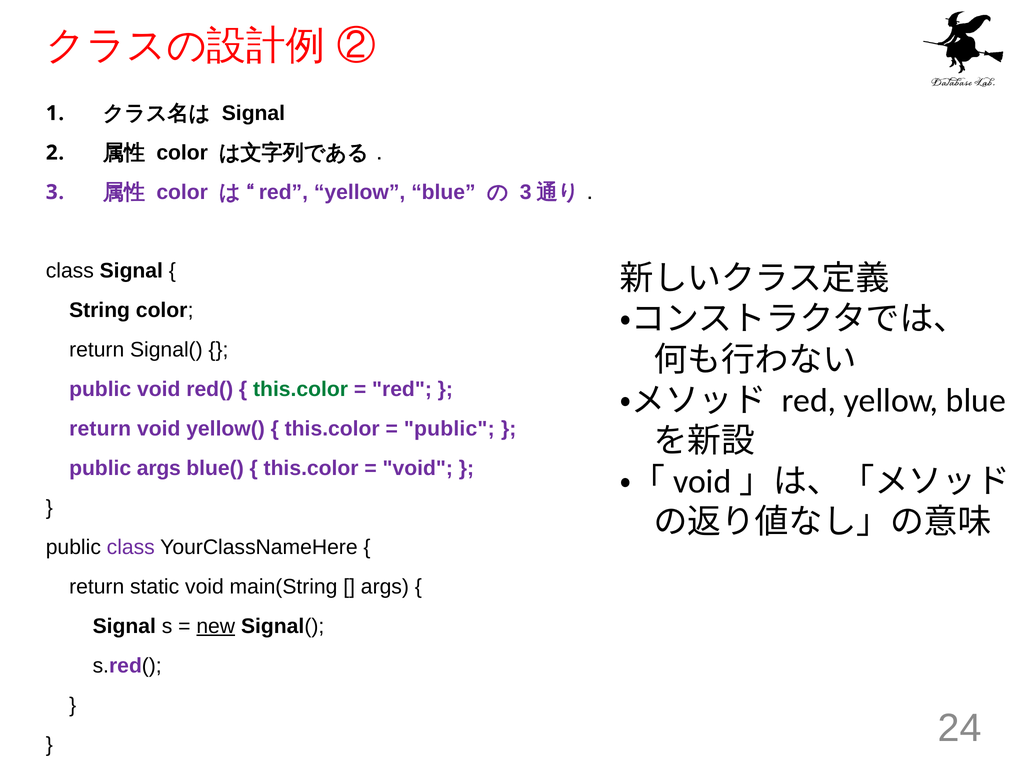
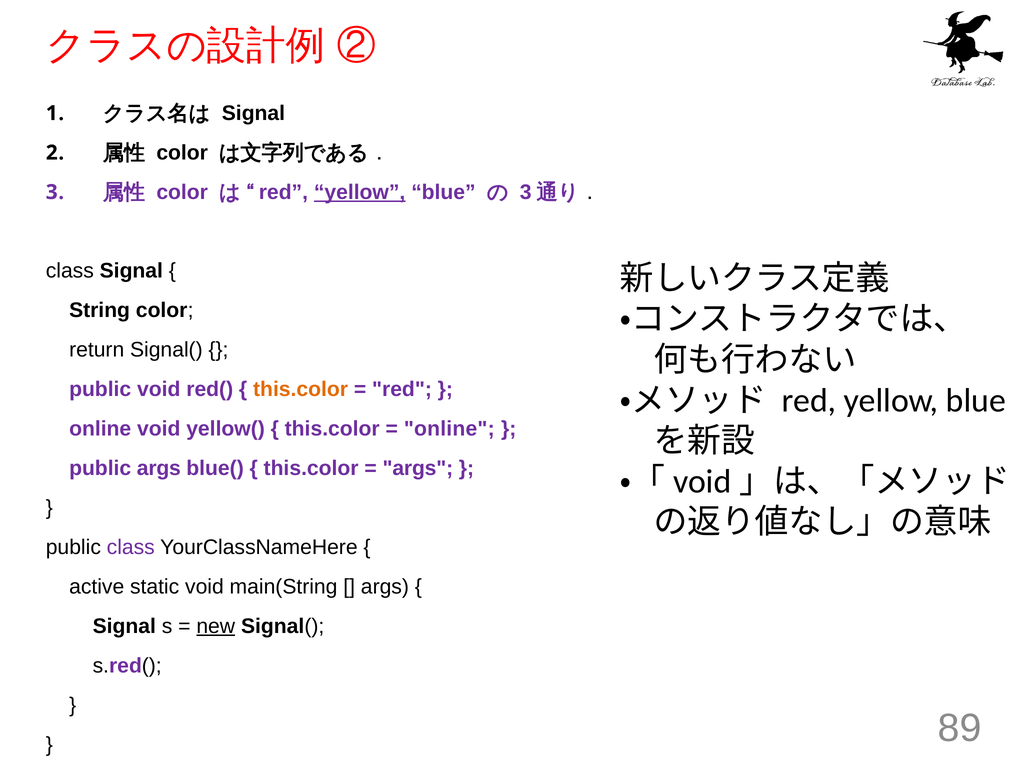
yellow at (360, 192) underline: none -> present
this.color at (301, 389) colour: green -> orange
return at (100, 429): return -> online
public at (449, 429): public -> online
void at (418, 468): void -> args
return at (97, 586): return -> active
24: 24 -> 89
